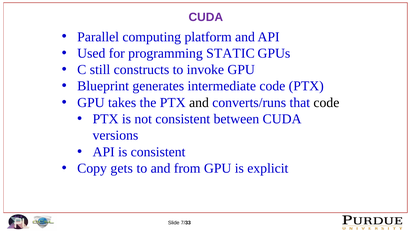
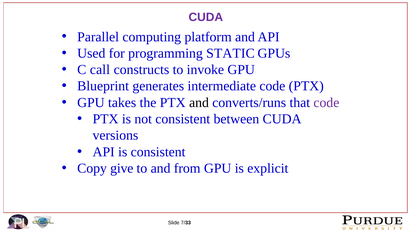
still: still -> call
code at (326, 103) colour: black -> purple
gets: gets -> give
